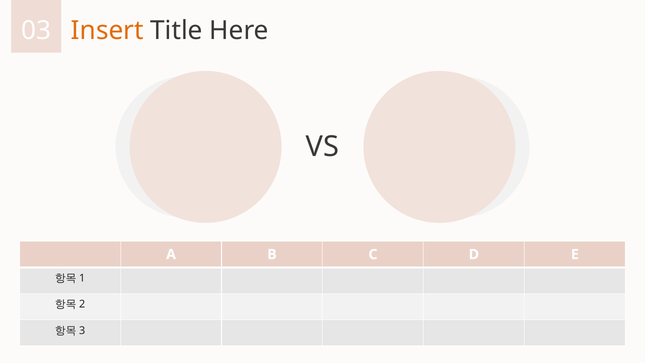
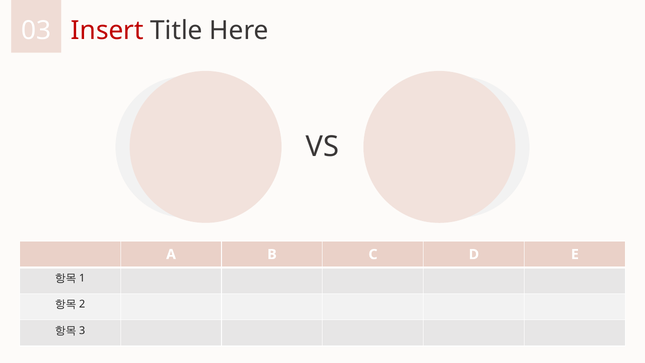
Insert colour: orange -> red
